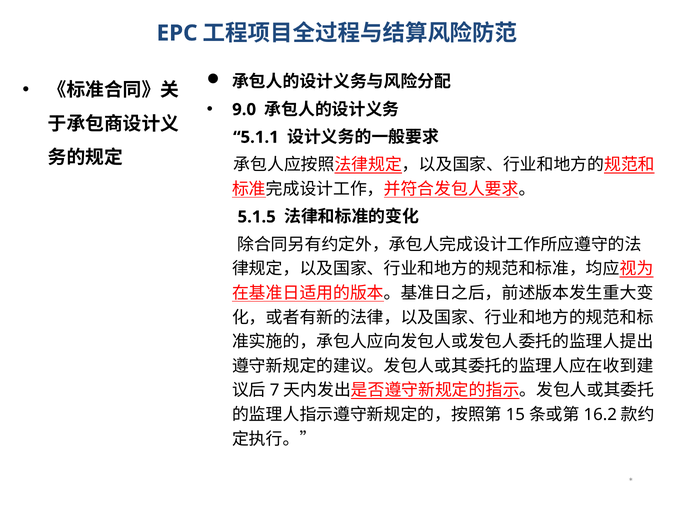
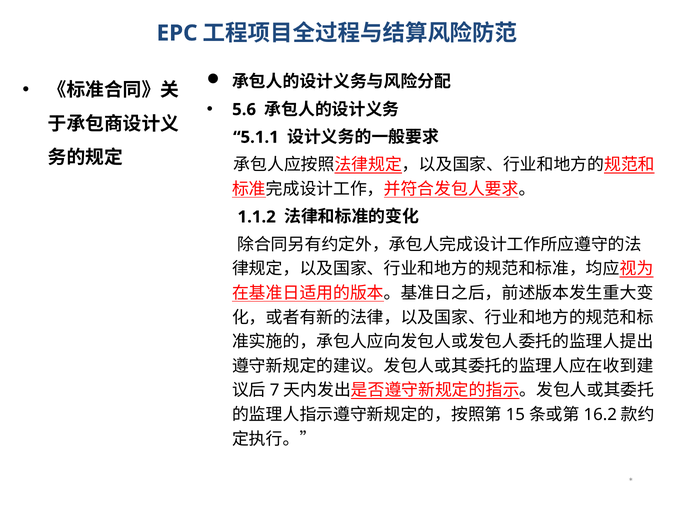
9.0: 9.0 -> 5.6
5.1.5: 5.1.5 -> 1.1.2
